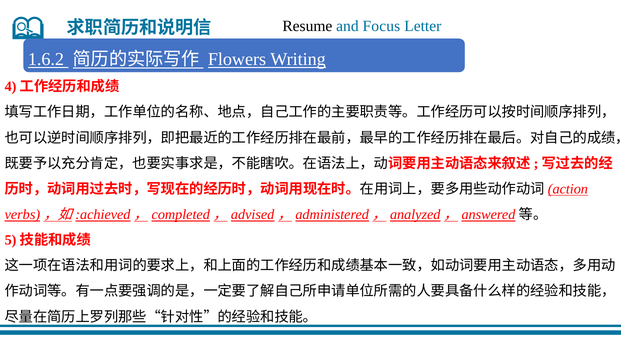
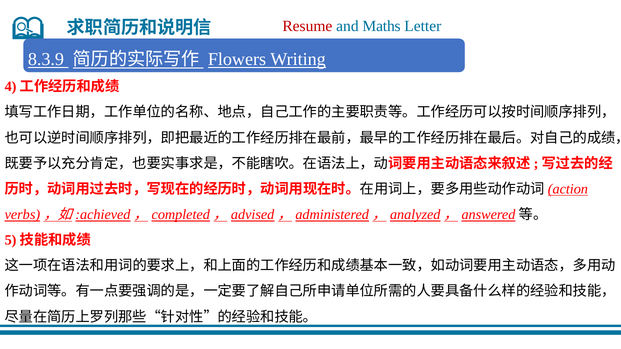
Resume colour: black -> red
Focus: Focus -> Maths
1.6.2: 1.6.2 -> 8.3.9
